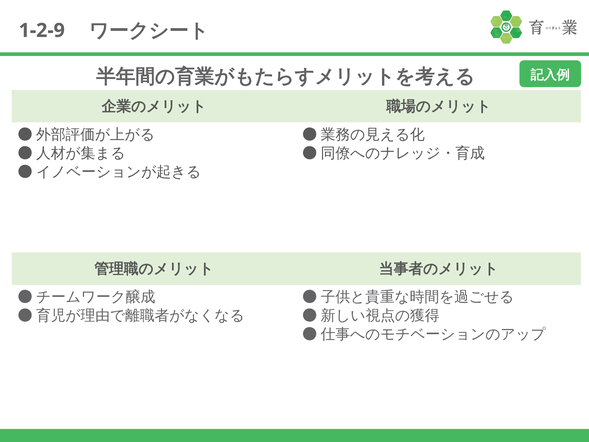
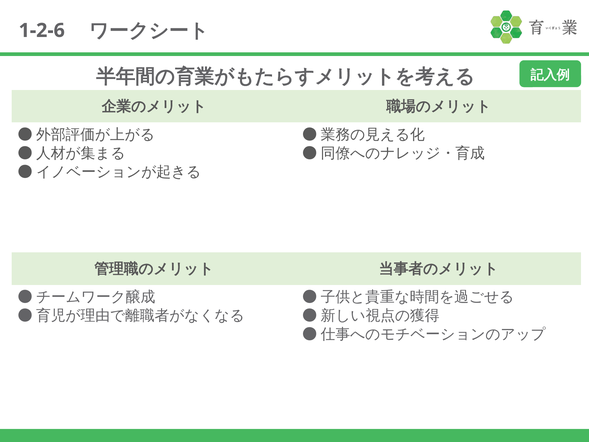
1-2-9: 1-2-9 -> 1-2-6
